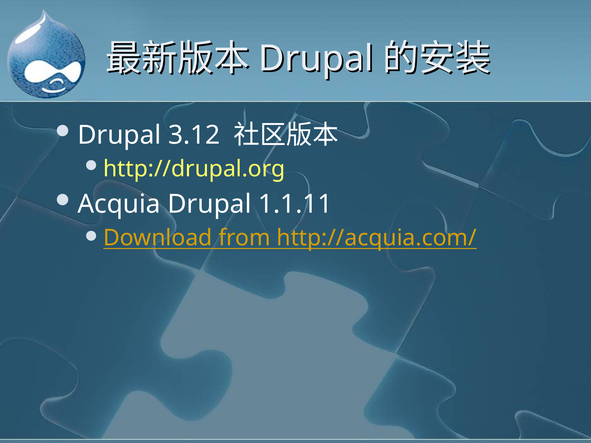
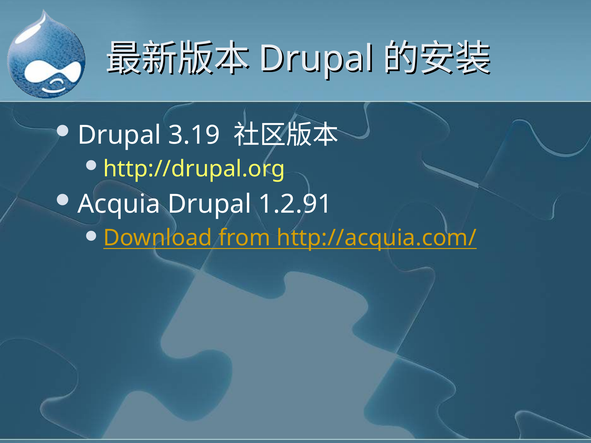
3.12: 3.12 -> 3.19
1.1.11: 1.1.11 -> 1.2.91
